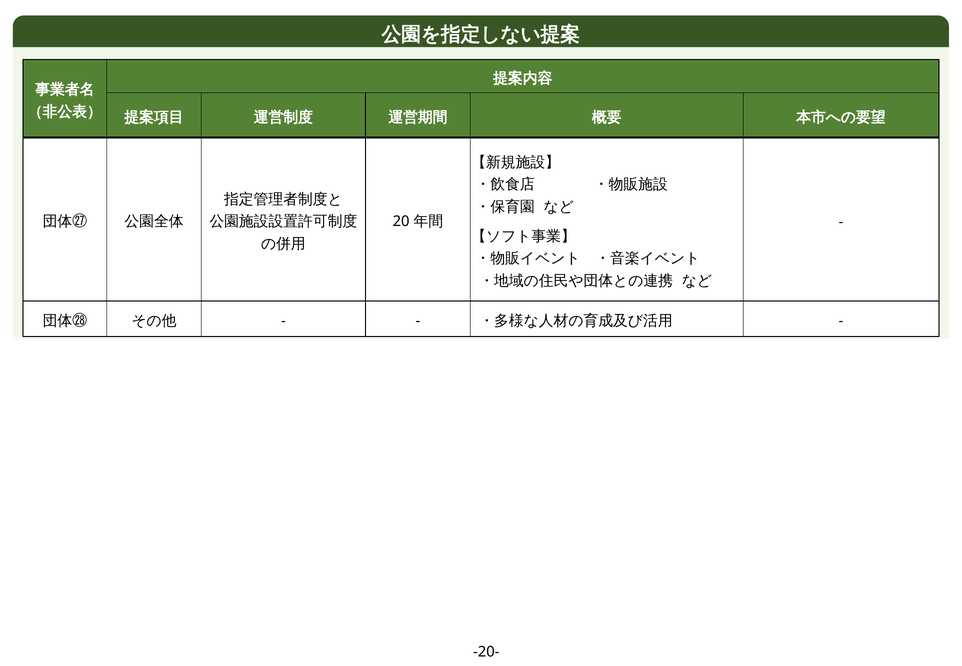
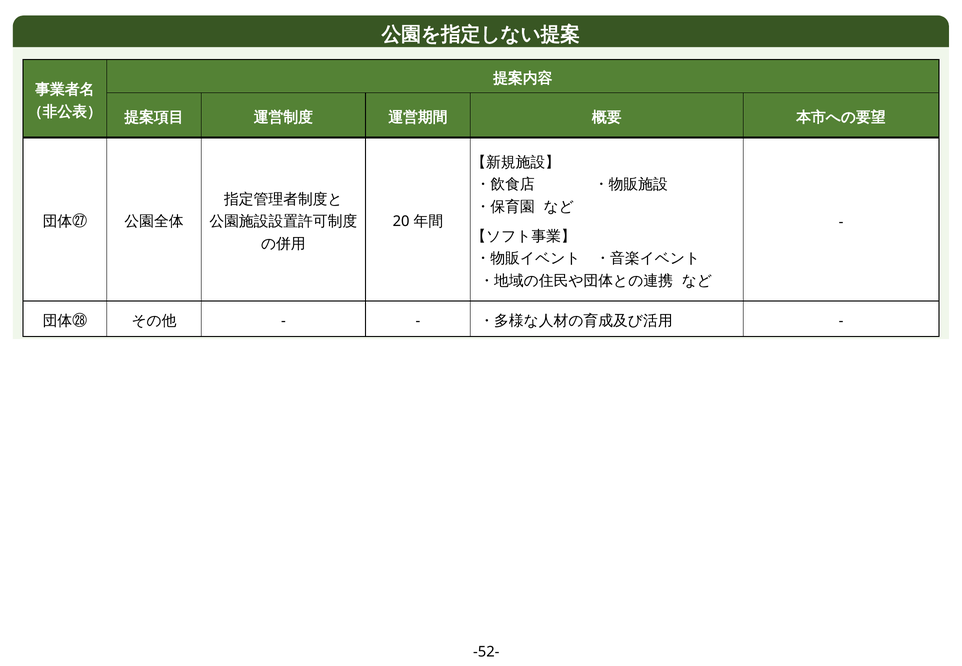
-20-: -20- -> -52-
